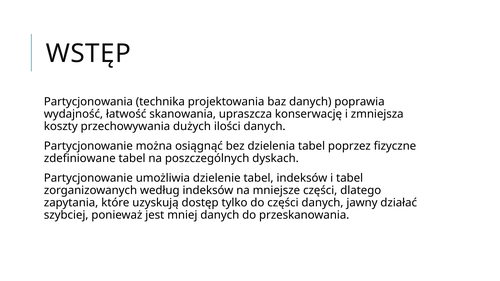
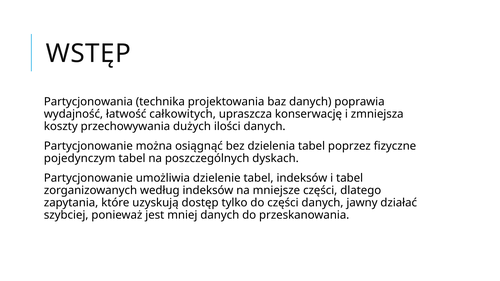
skanowania: skanowania -> całkowitych
zdefiniowane: zdefiniowane -> pojedynczym
